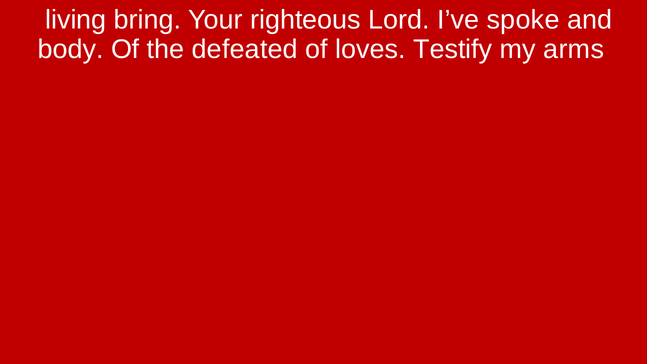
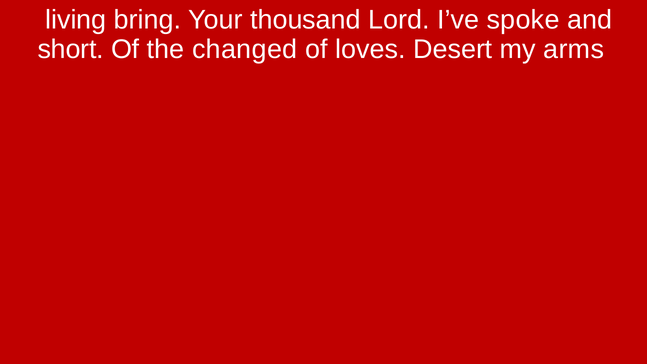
righteous: righteous -> thousand
body: body -> short
defeated: defeated -> changed
Testify: Testify -> Desert
